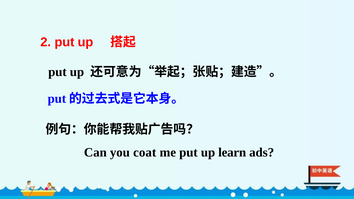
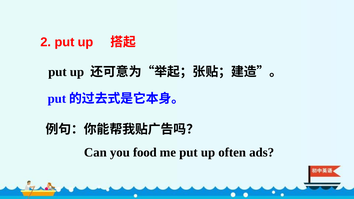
coat: coat -> food
learn: learn -> often
